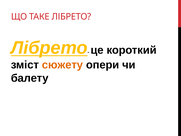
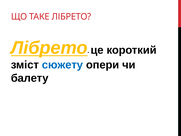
сюжету colour: orange -> blue
